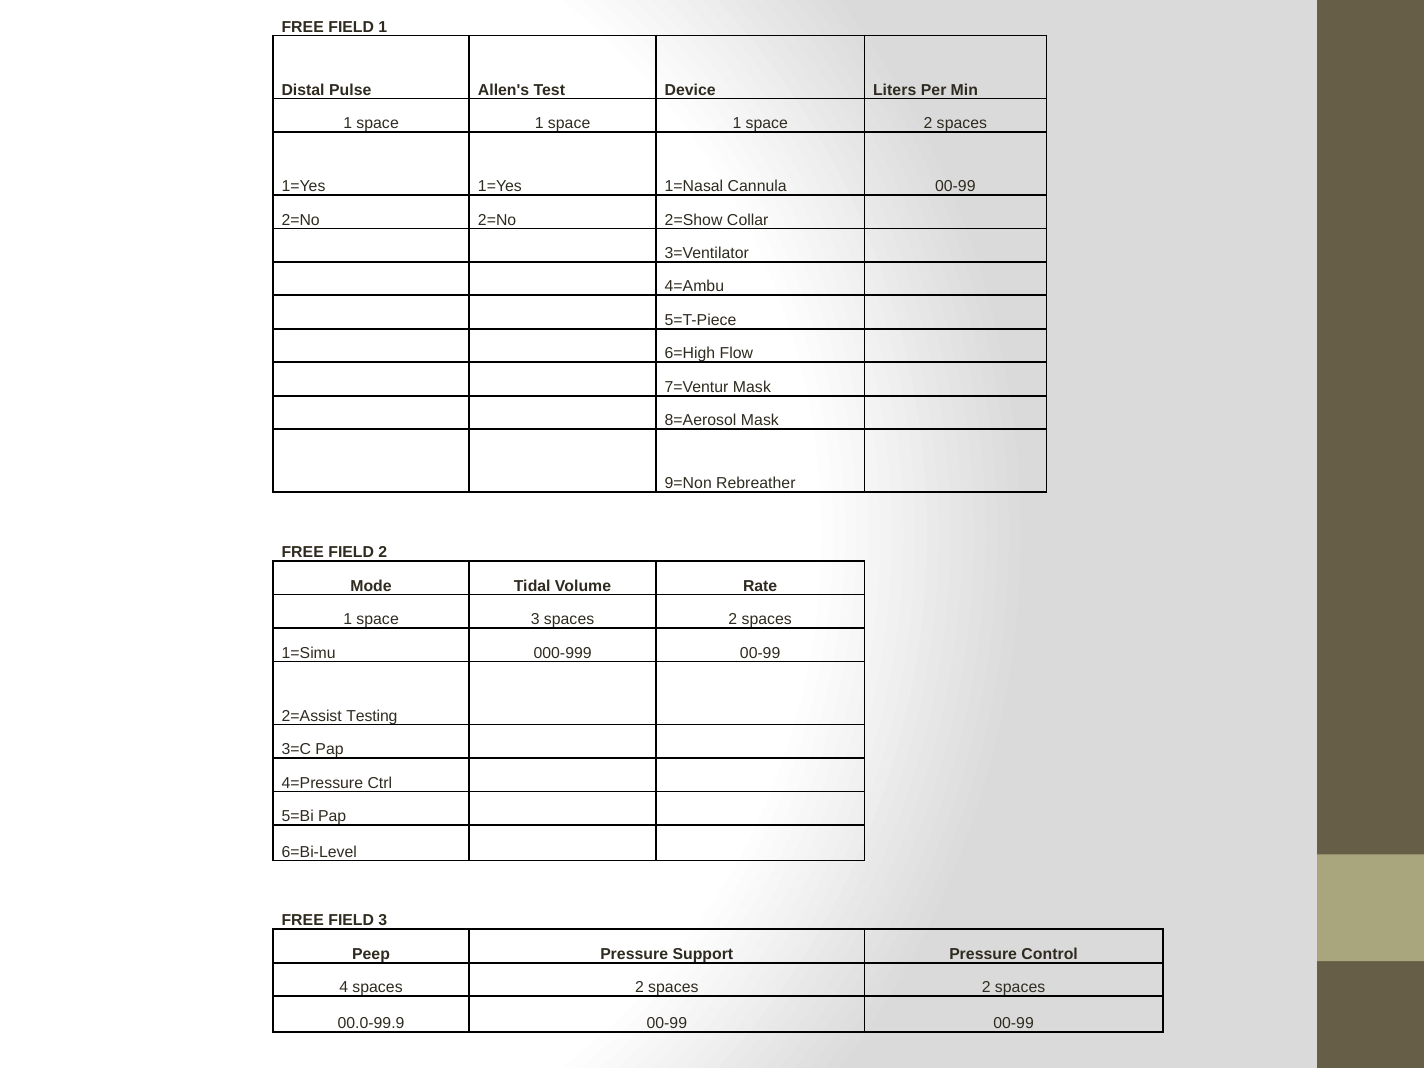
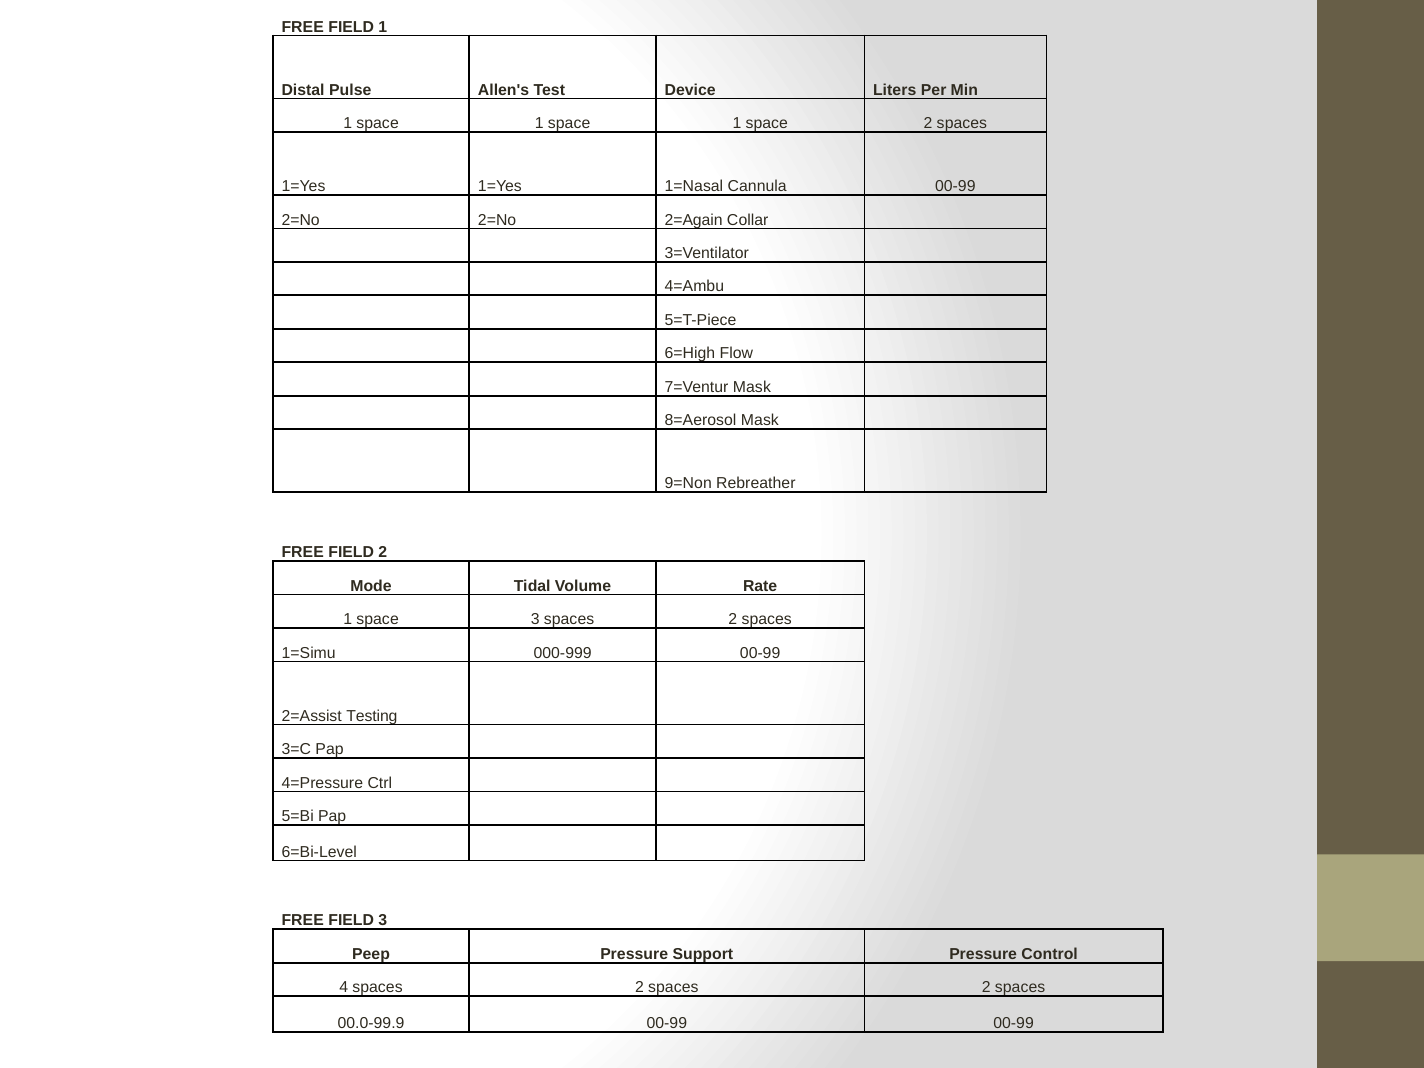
2=Show: 2=Show -> 2=Again
